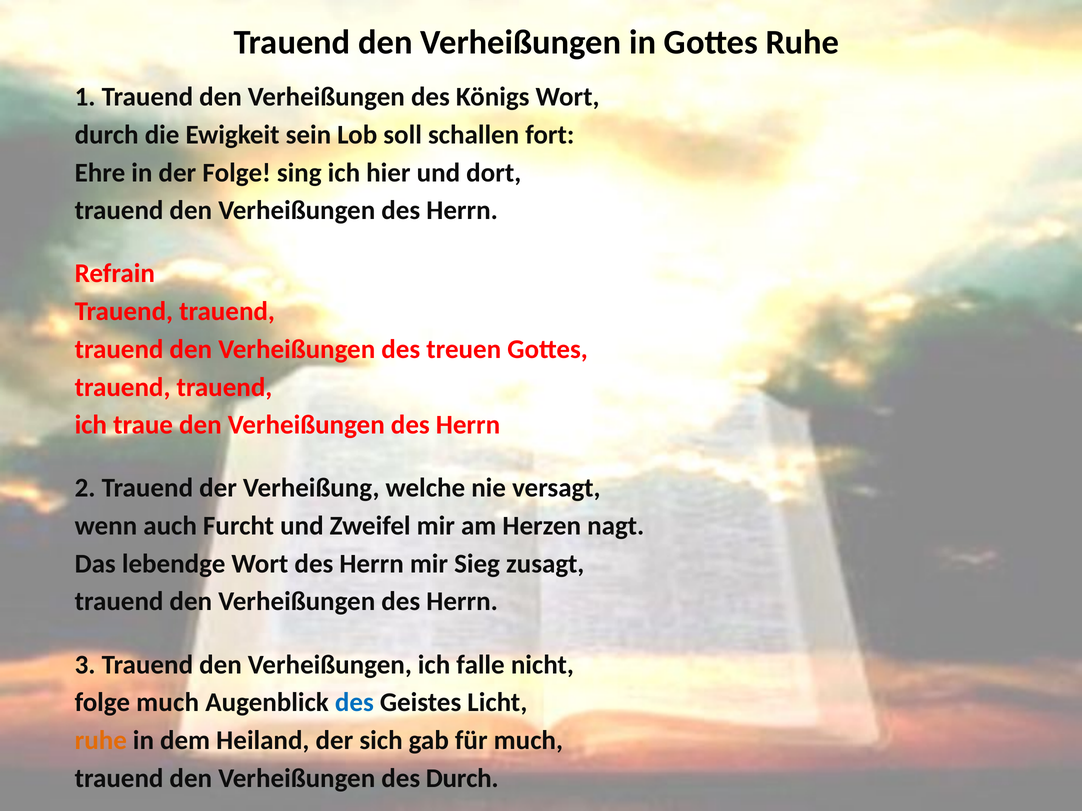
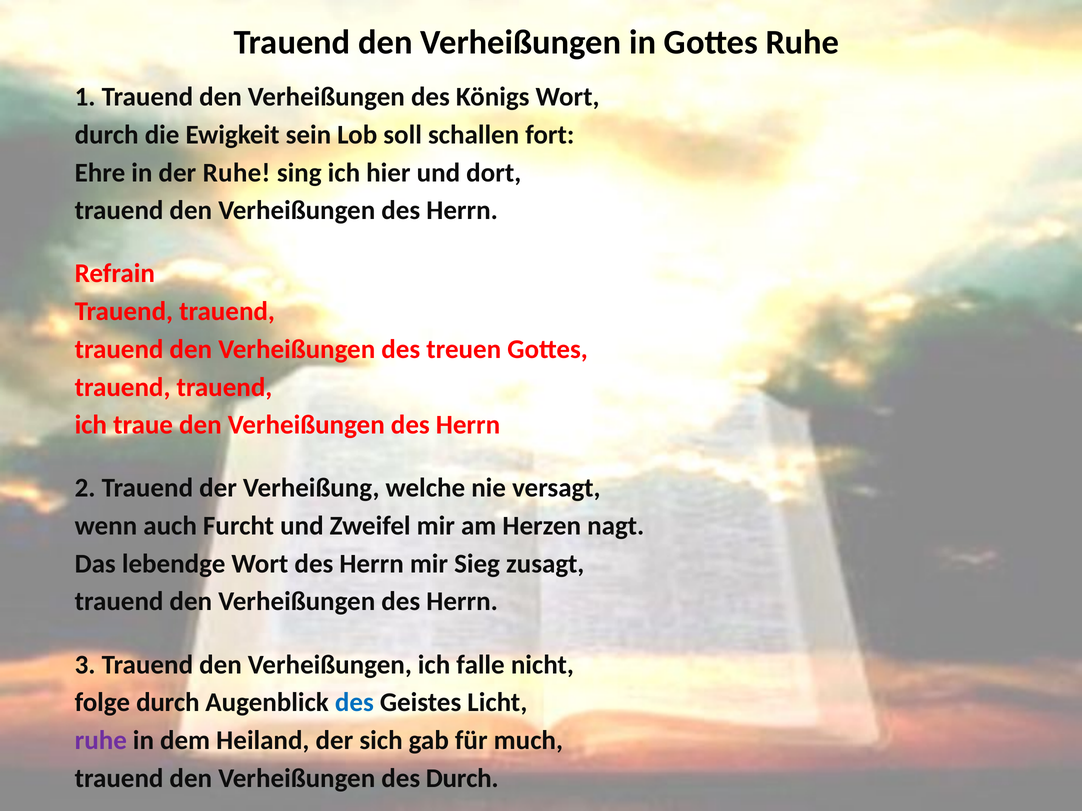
der Folge: Folge -> Ruhe
folge much: much -> durch
ruhe at (101, 741) colour: orange -> purple
